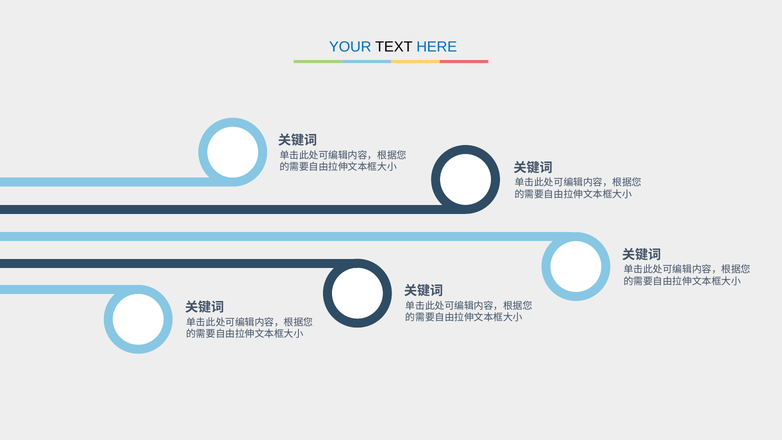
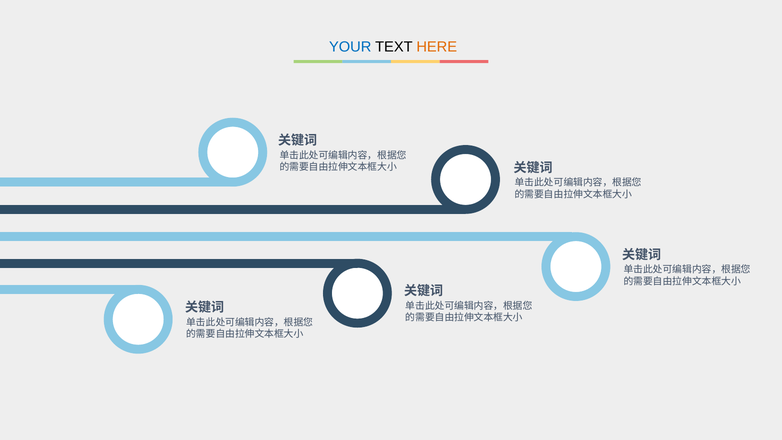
HERE colour: blue -> orange
